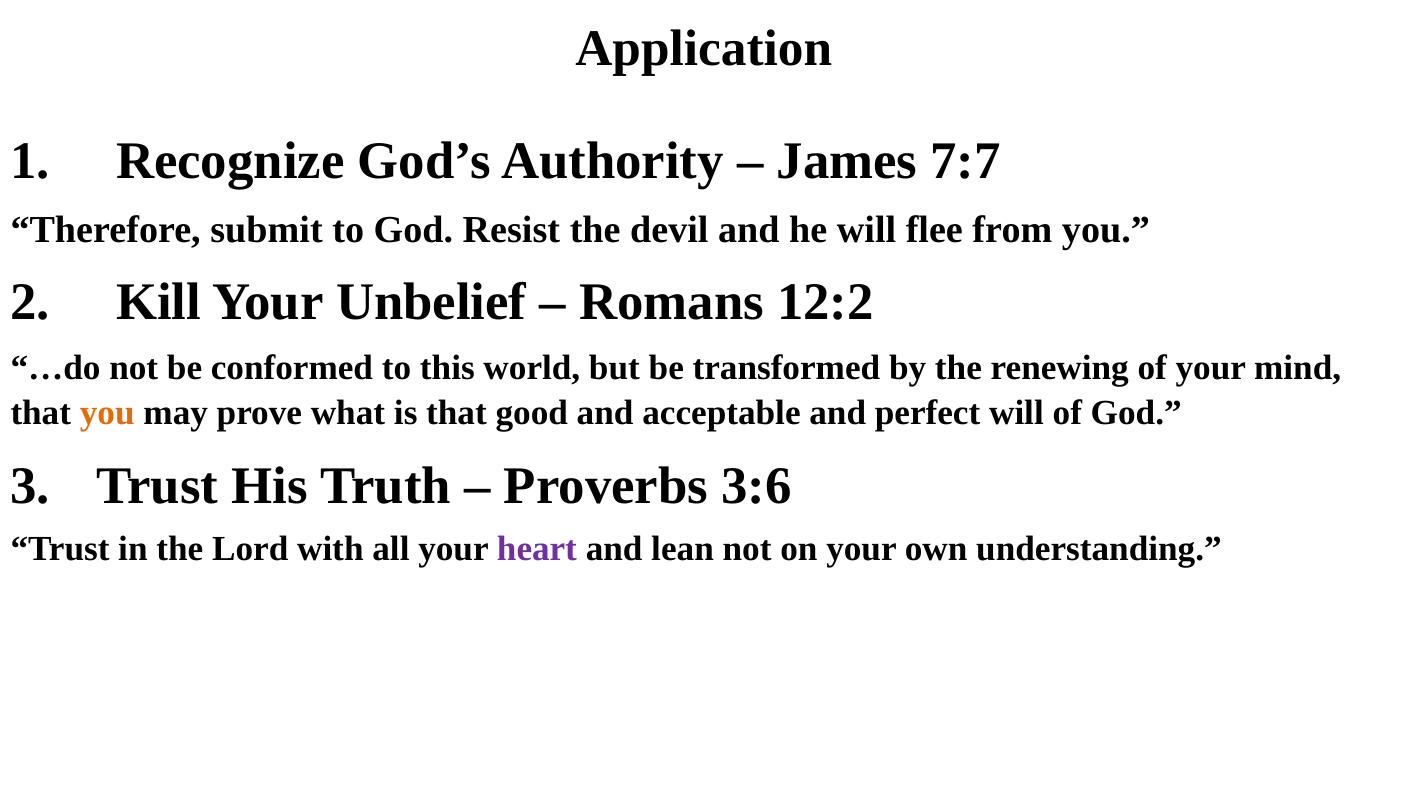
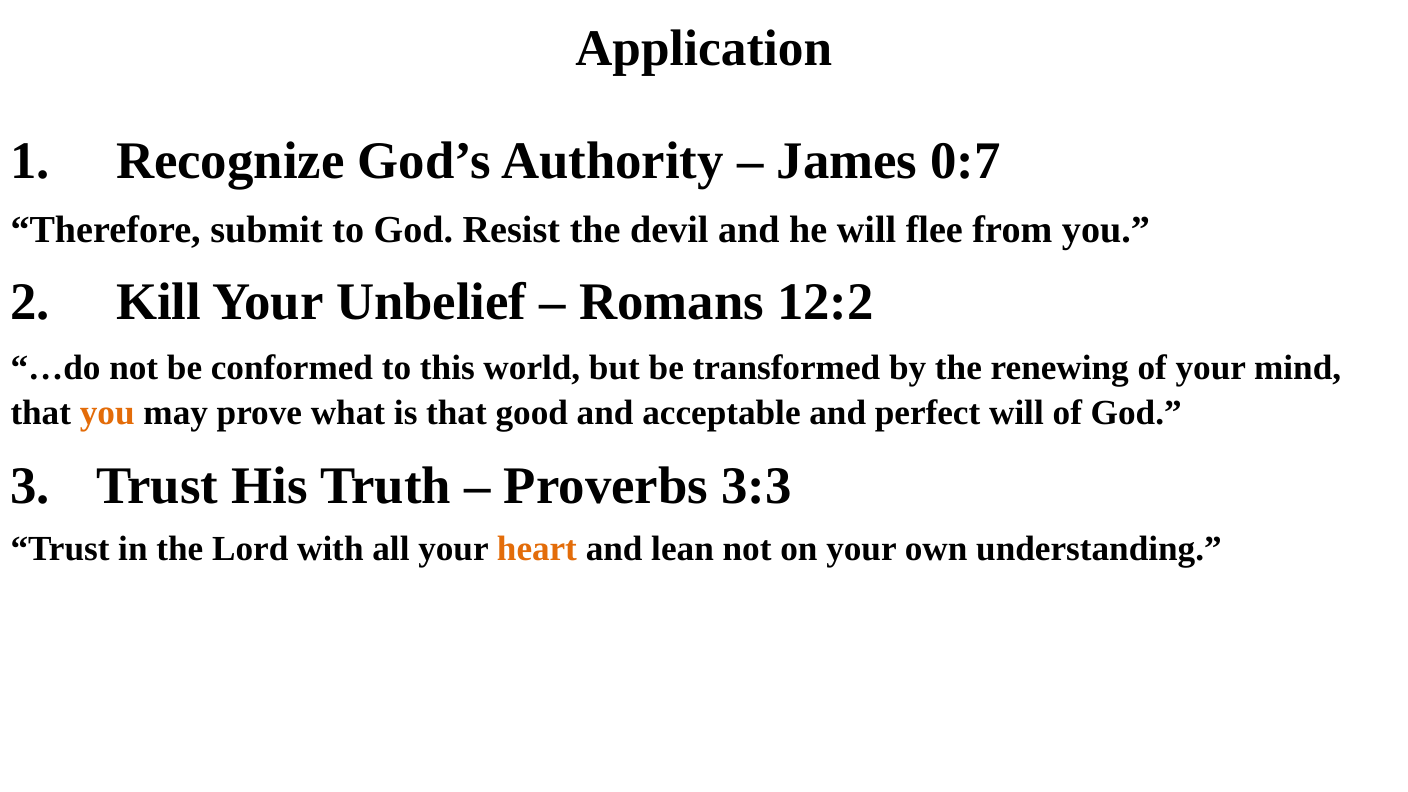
7:7: 7:7 -> 0:7
3:6: 3:6 -> 3:3
heart colour: purple -> orange
